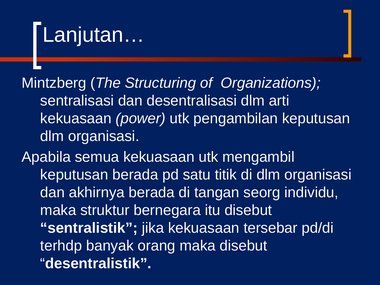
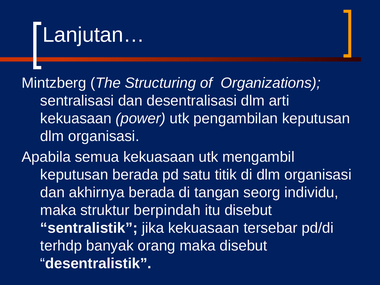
bernegara: bernegara -> berpindah
